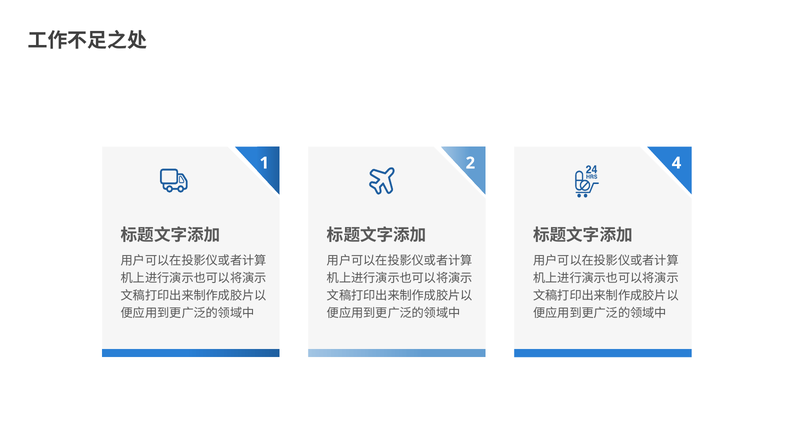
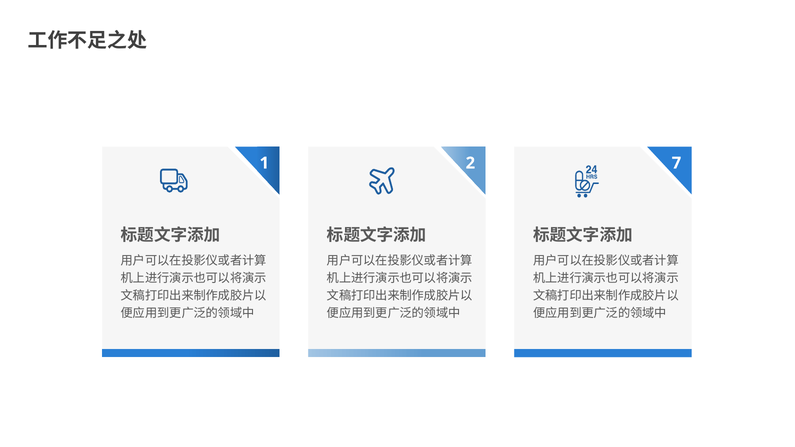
4: 4 -> 7
